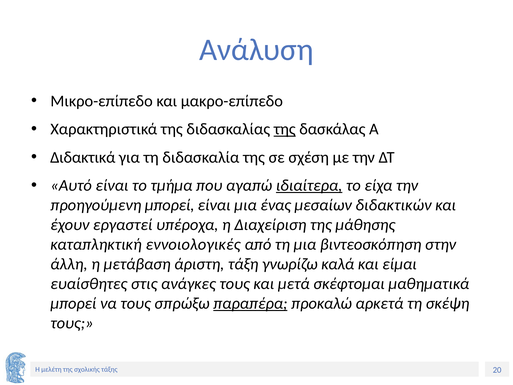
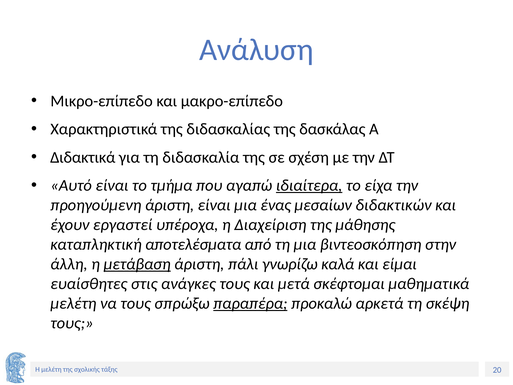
της at (285, 129) underline: present -> none
προηγούμενη μπορεί: μπορεί -> άριστη
εννοιολογικές: εννοιολογικές -> αποτελέσματα
μετάβαση underline: none -> present
τάξη: τάξη -> πάλι
μπορεί at (73, 303): μπορεί -> μελέτη
